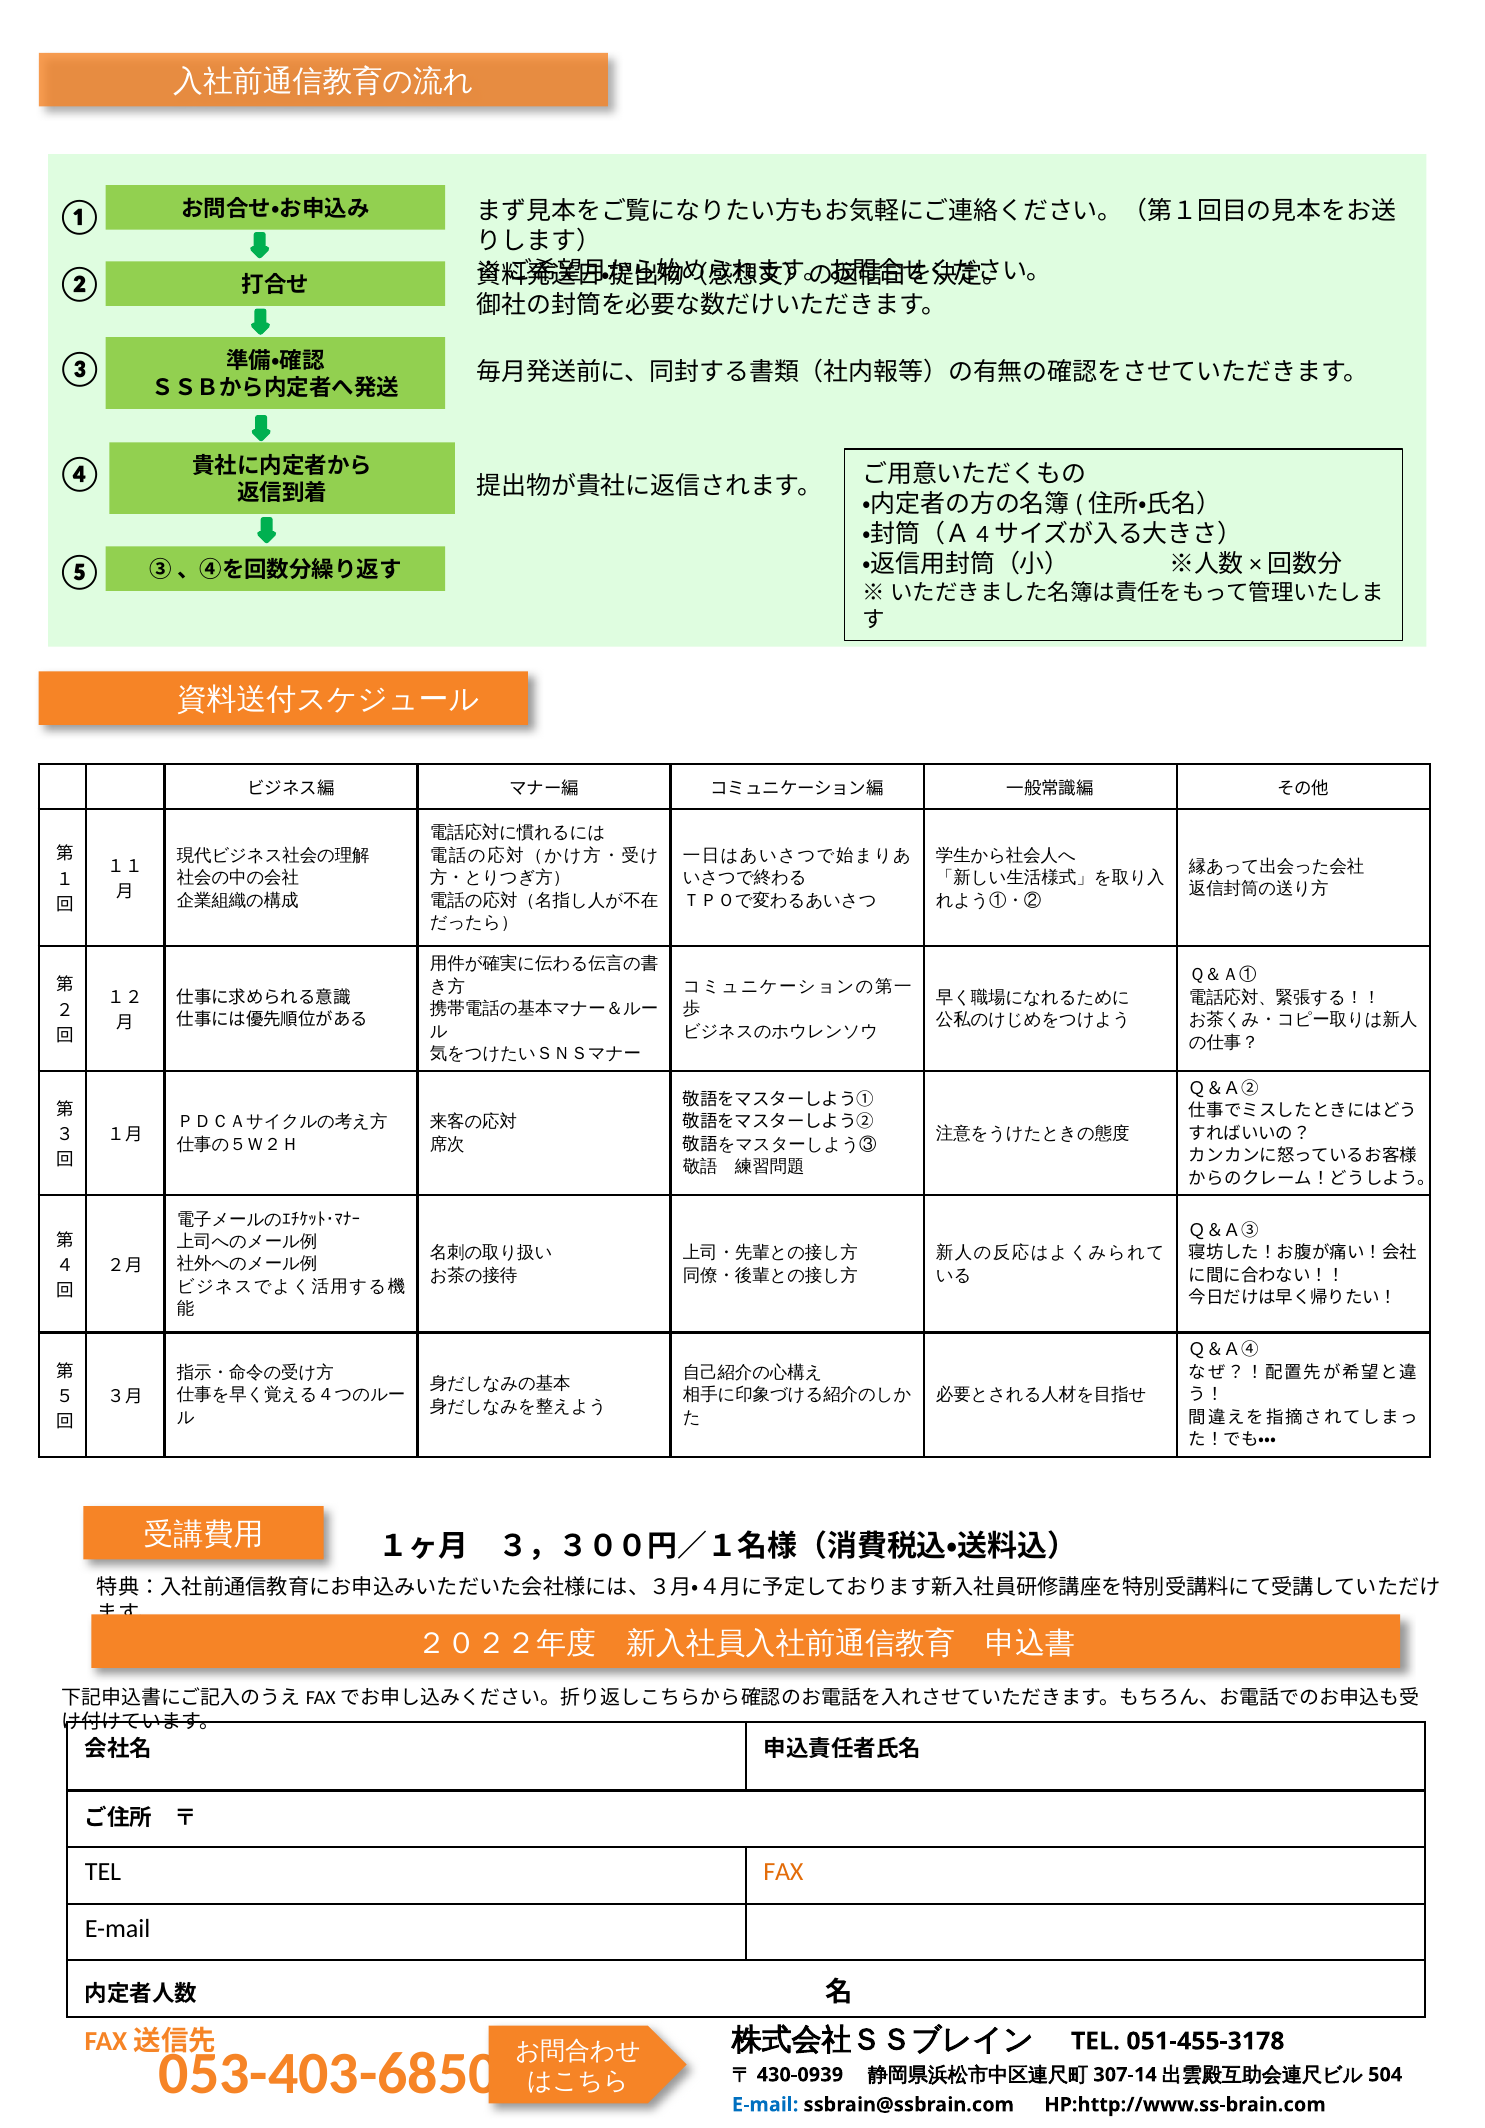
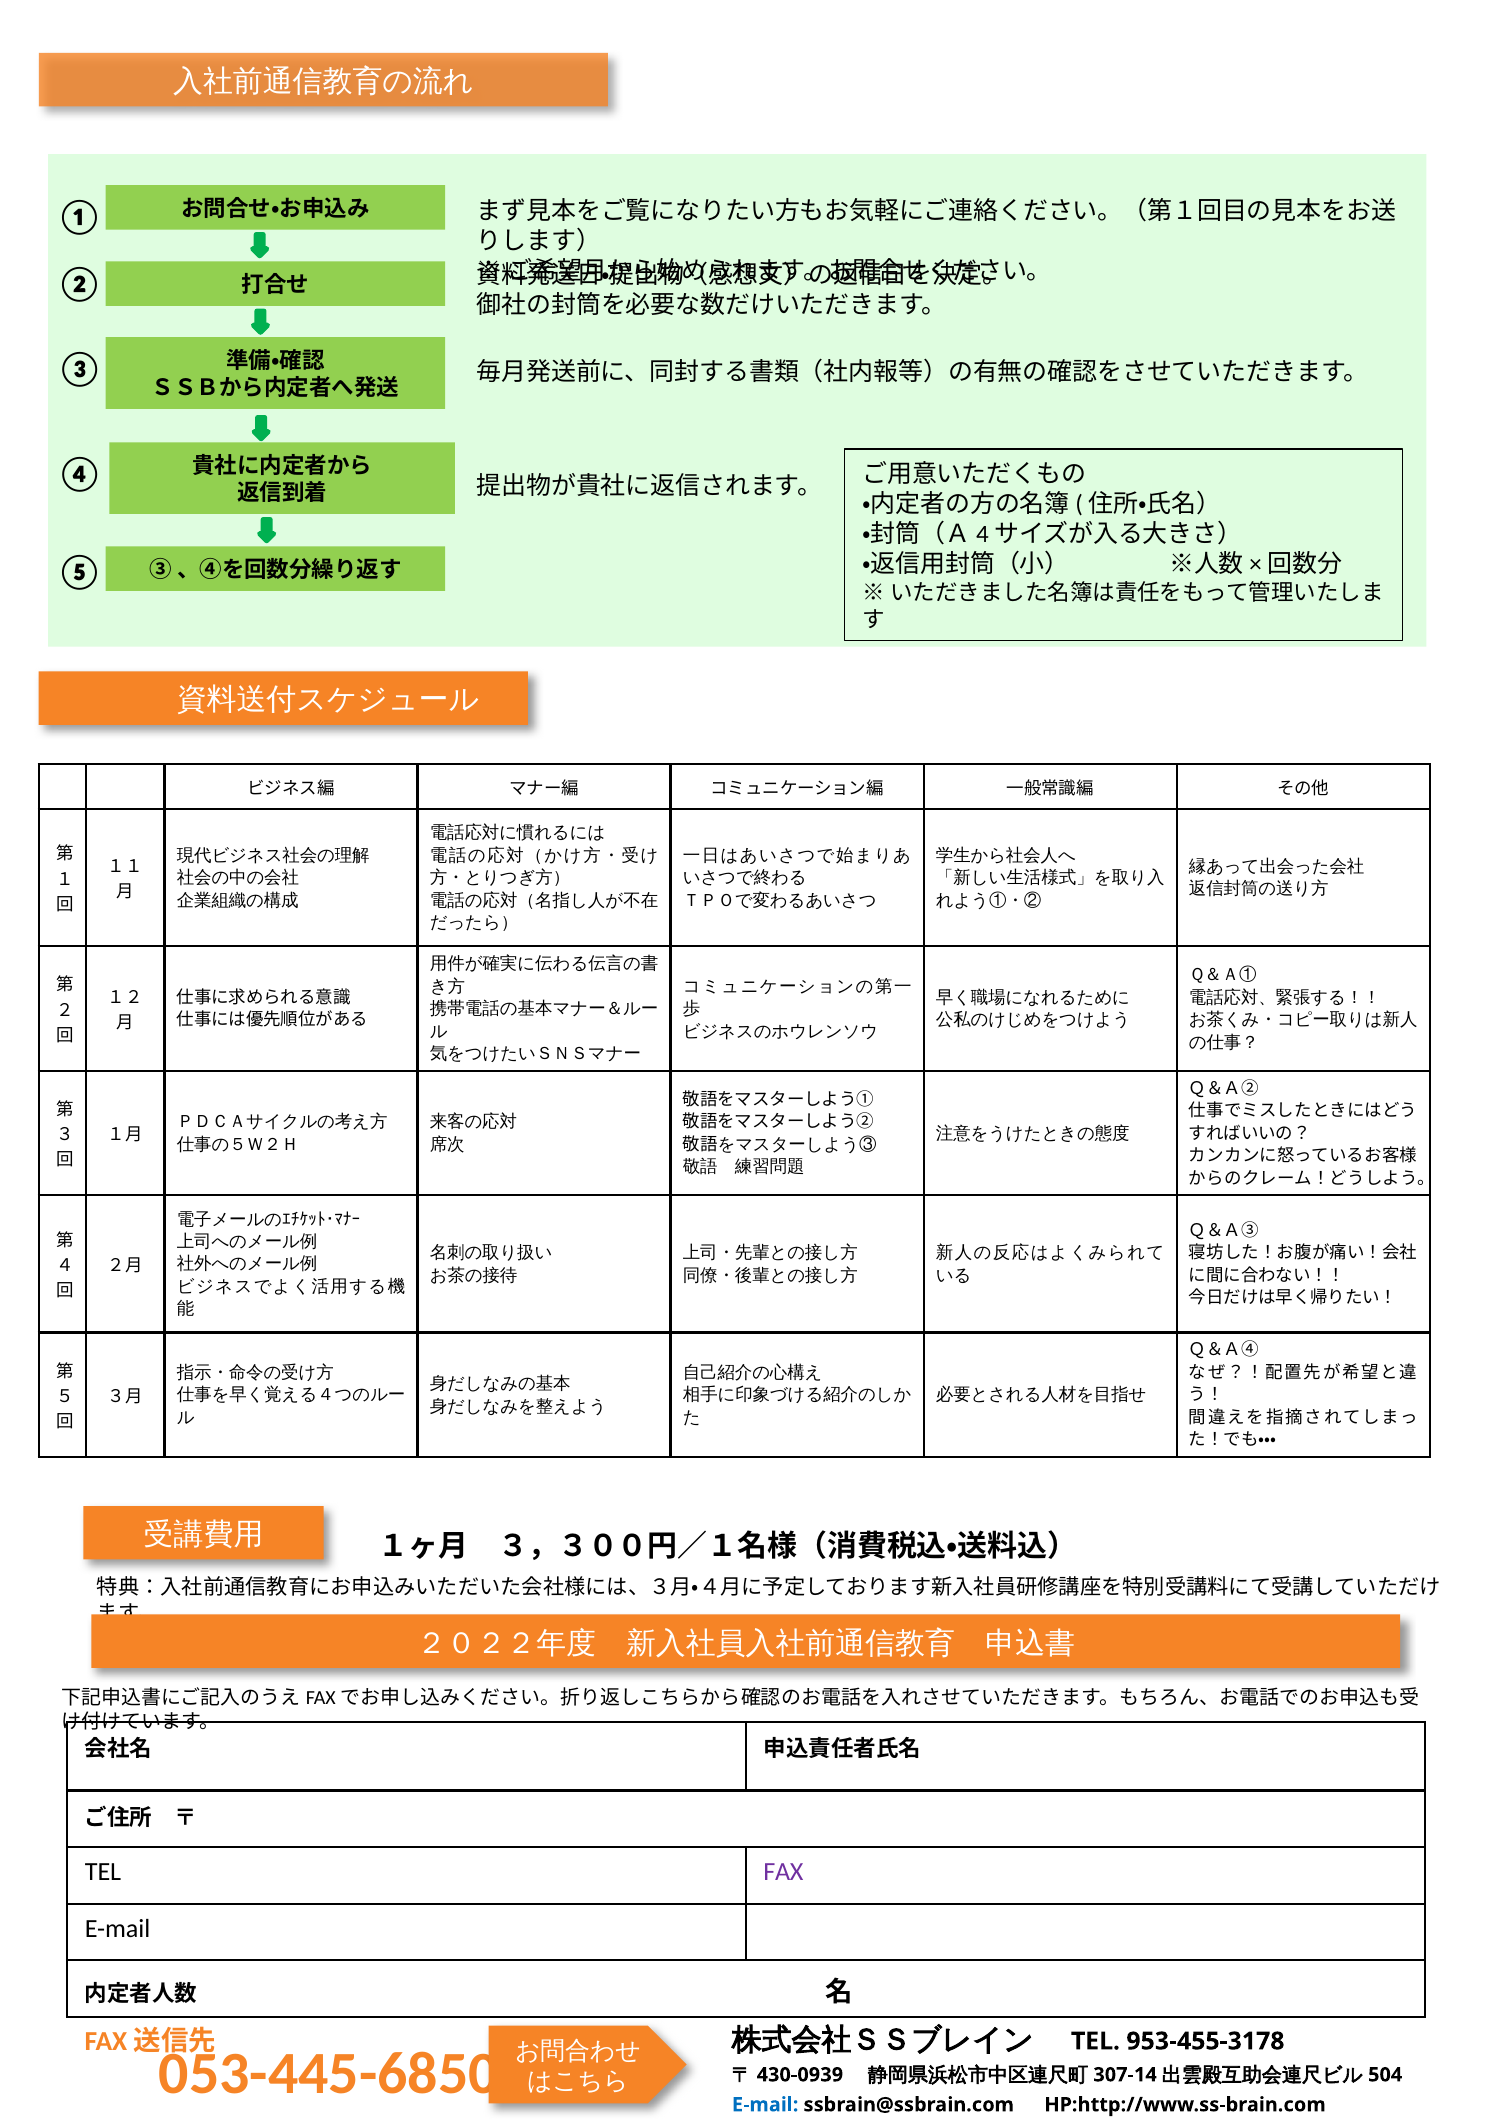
FAX colour: orange -> purple
051-455-3178: 051-455-3178 -> 953-455-3178
053-403-6850: 053-403-6850 -> 053-445-6850
